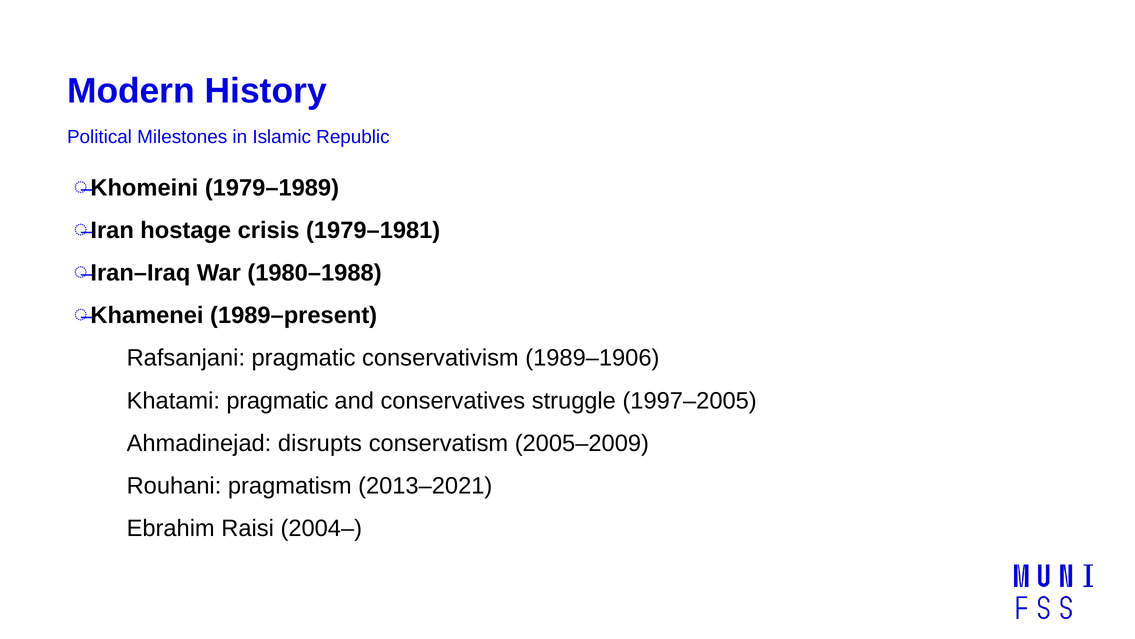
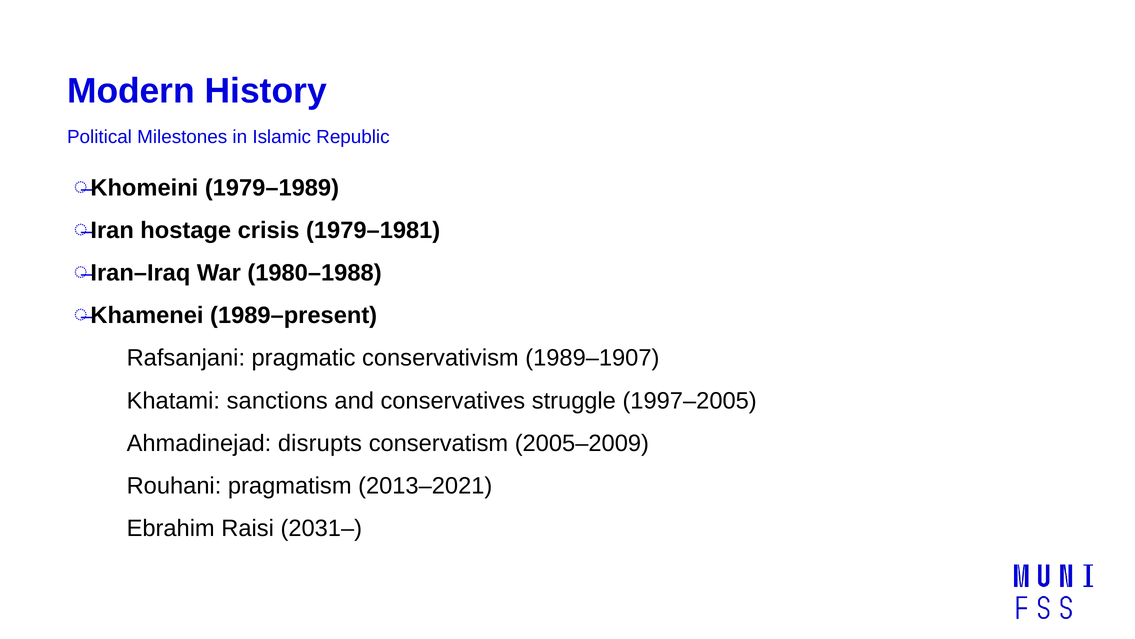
1989–1906: 1989–1906 -> 1989–1907
pragmatic at (277, 400): pragmatic -> sanctions
2004–: 2004– -> 2031–
